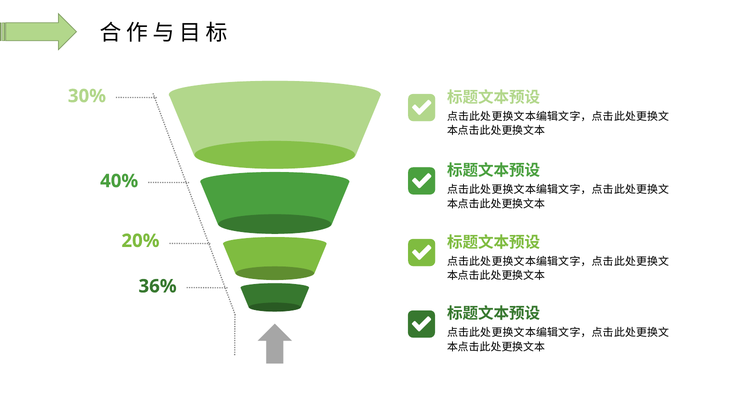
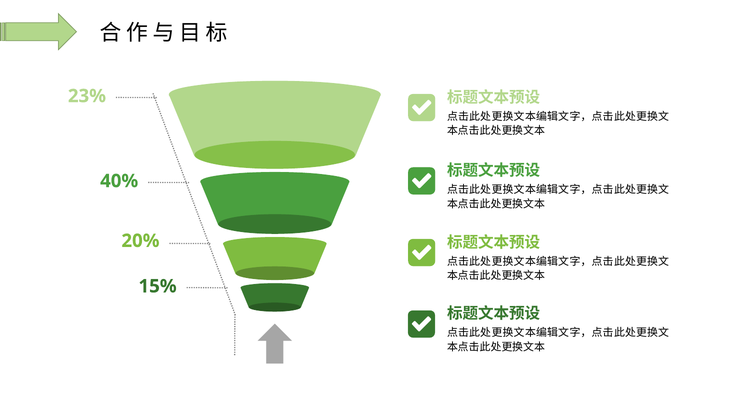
30%: 30% -> 23%
36%: 36% -> 15%
